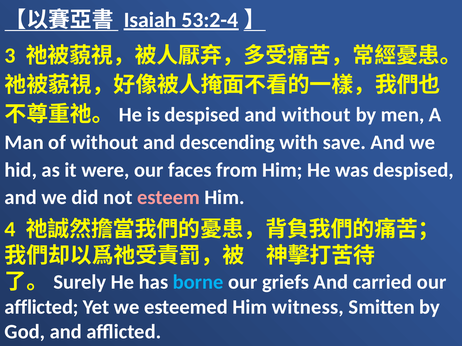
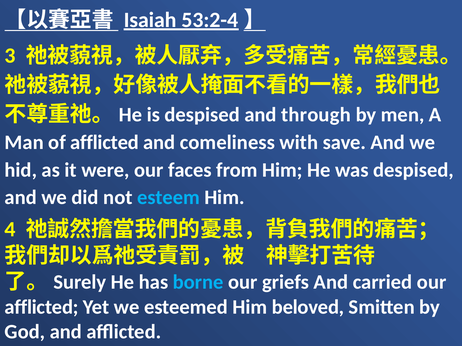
and without: without -> through
of without: without -> afflicted
descending: descending -> comeliness
esteem colour: pink -> light blue
witness: witness -> beloved
